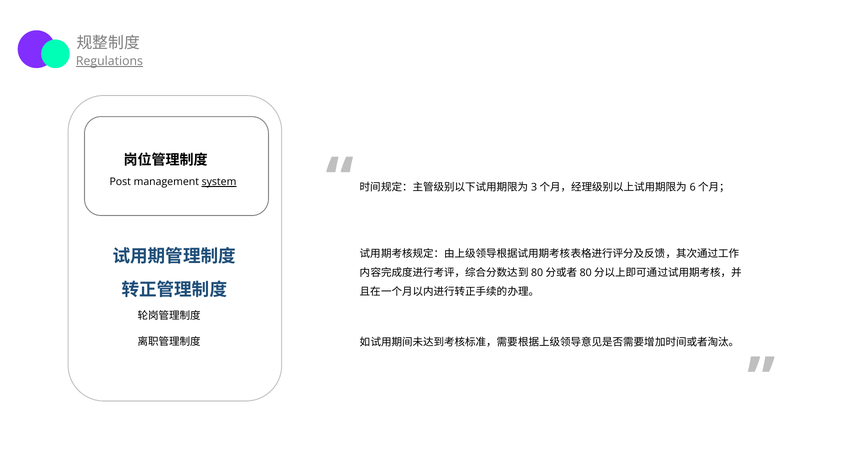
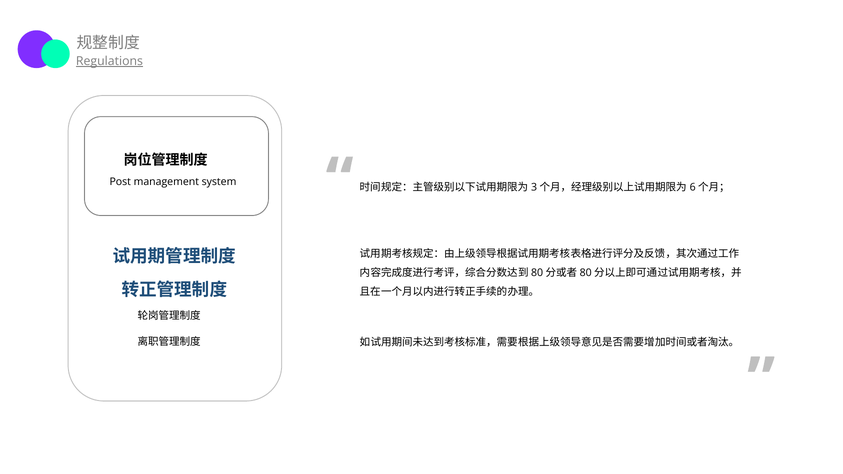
system at (219, 182) underline: present -> none
